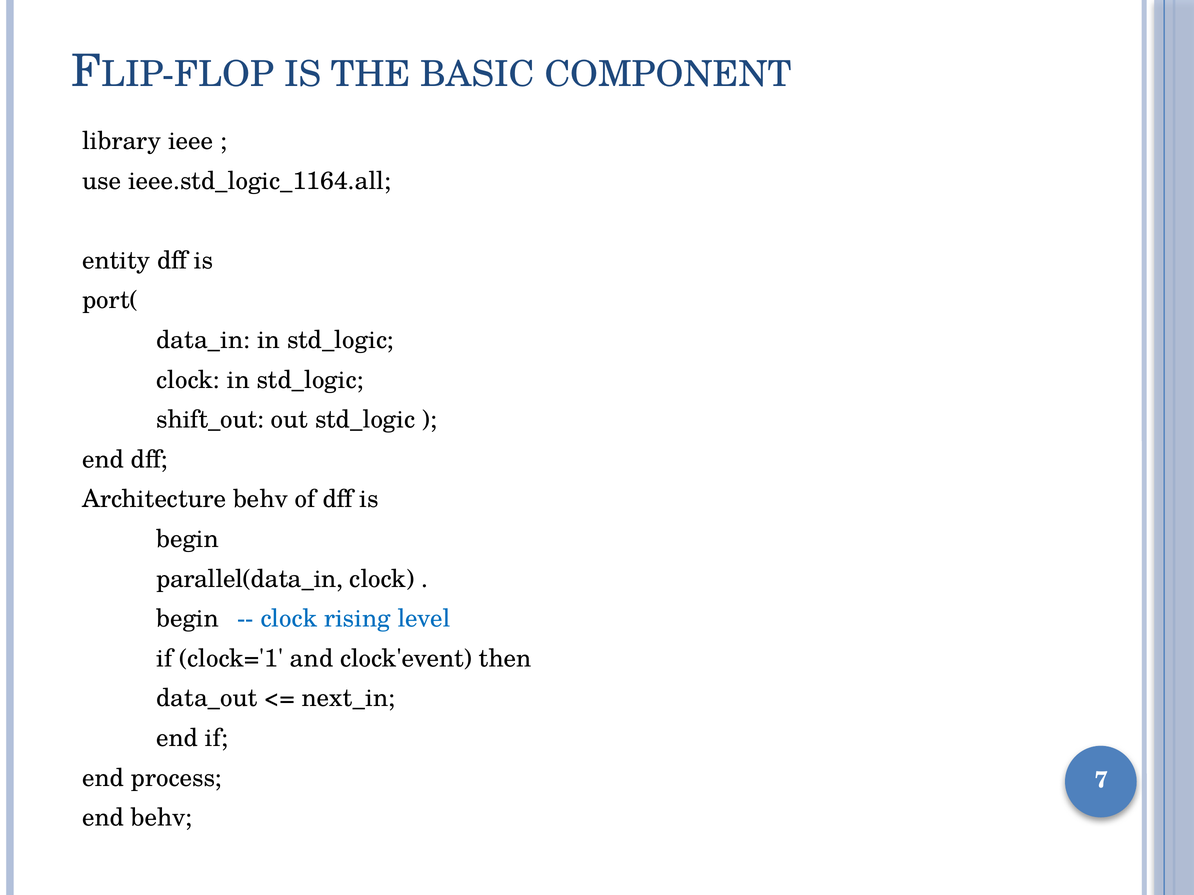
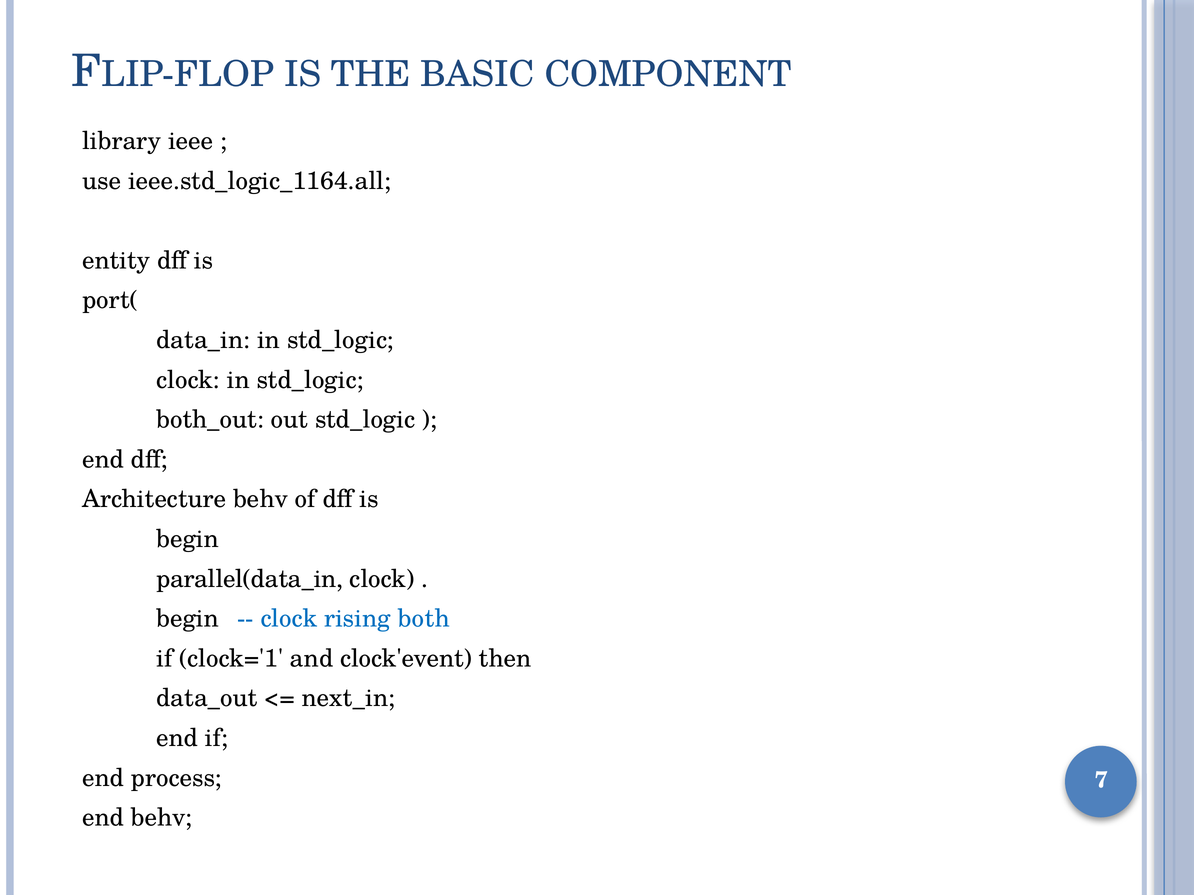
shift_out: shift_out -> both_out
level: level -> both
